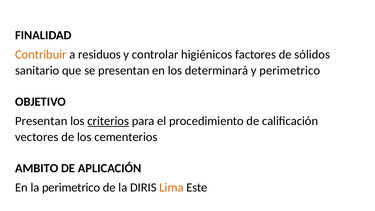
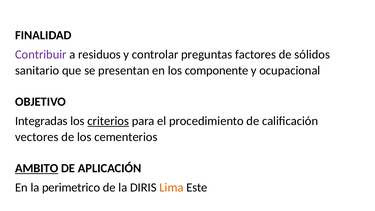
Contribuir colour: orange -> purple
higiénicos: higiénicos -> preguntas
determinará: determinará -> componente
y perimetrico: perimetrico -> ocupacional
Presentan at (41, 121): Presentan -> Integradas
AMBITO underline: none -> present
